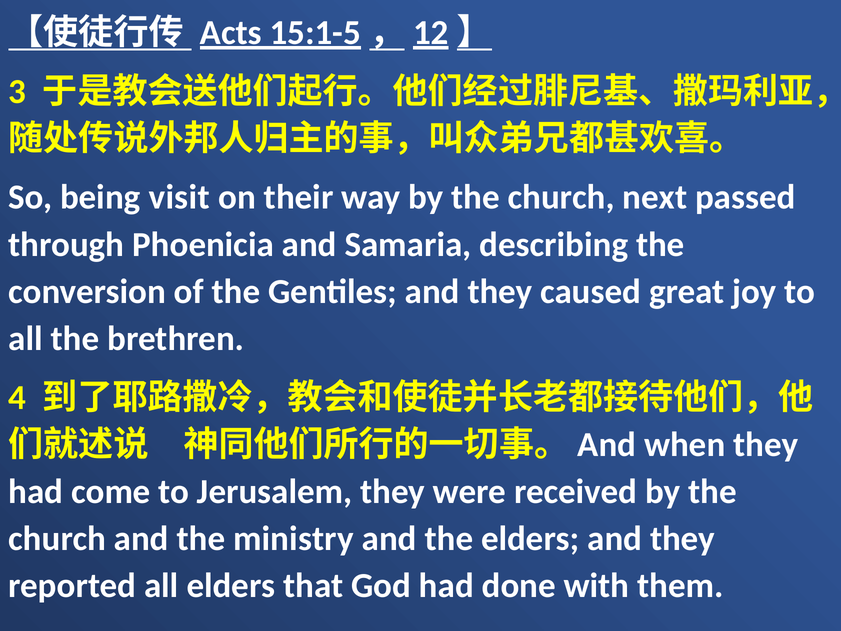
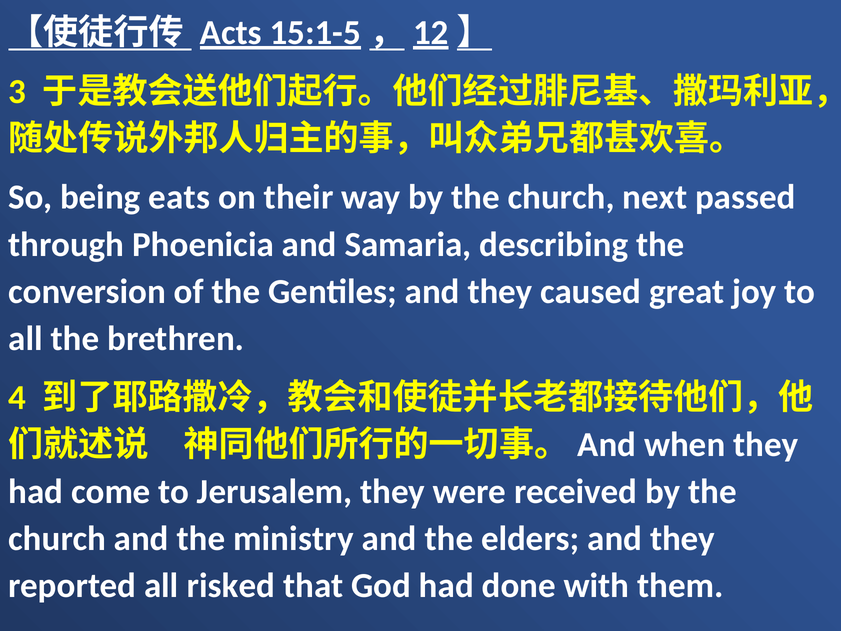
visit: visit -> eats
all elders: elders -> risked
